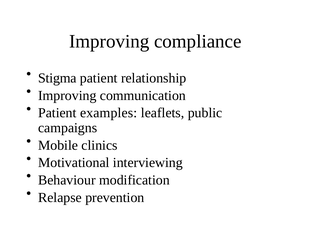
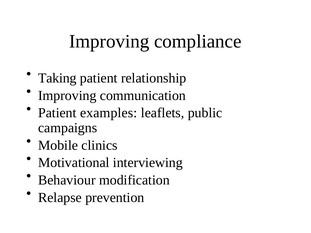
Stigma: Stigma -> Taking
